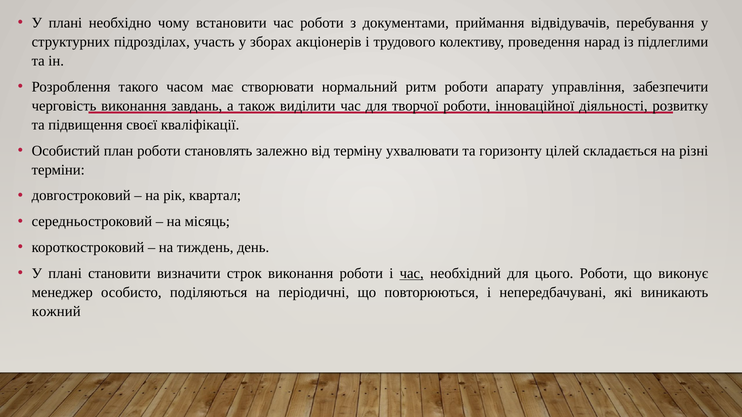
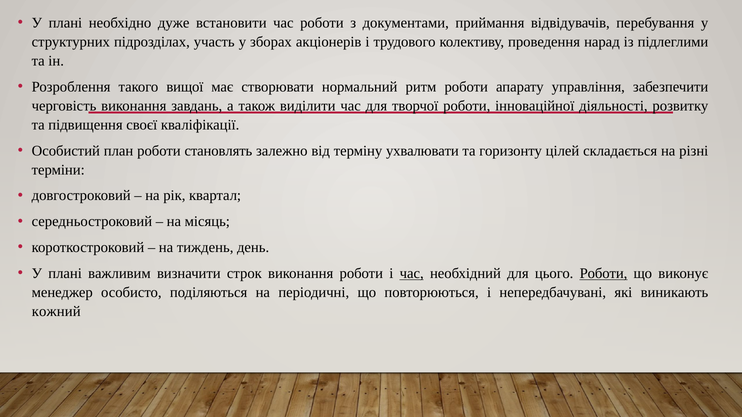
чому: чому -> дуже
часом: часом -> вищої
становити: становити -> важливим
Роботи at (604, 274) underline: none -> present
